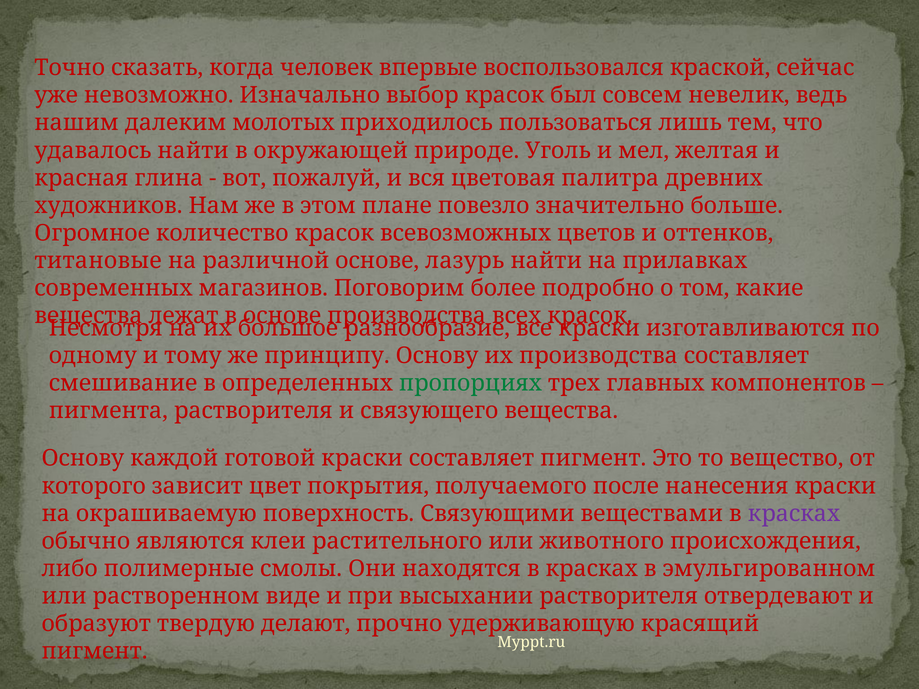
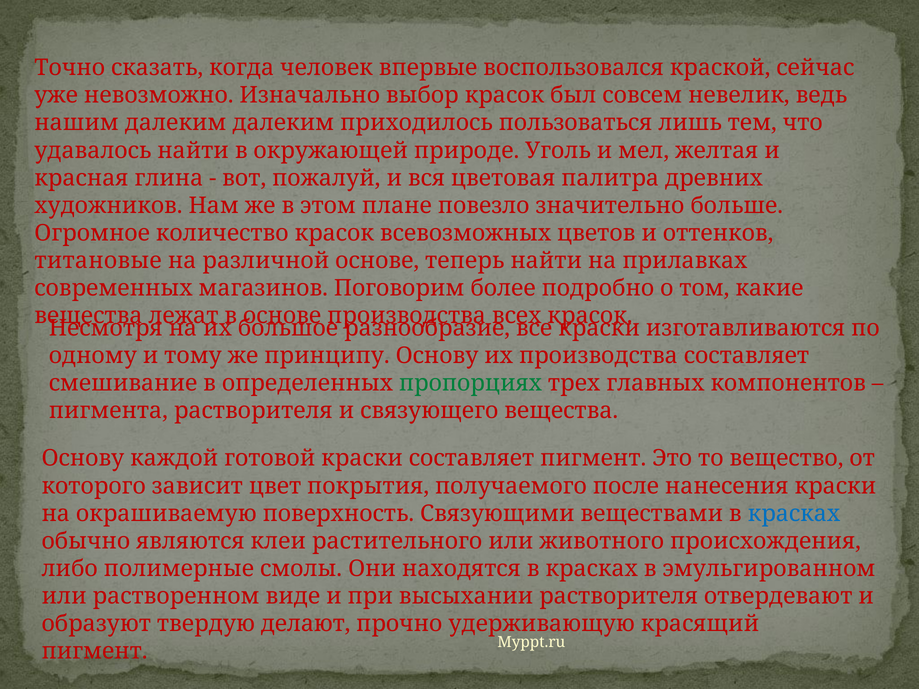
далеким молотых: молотых -> далеким
лазурь: лазурь -> теперь
красках at (794, 514) colour: purple -> blue
